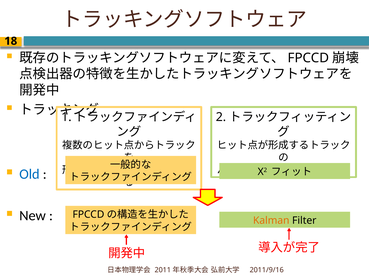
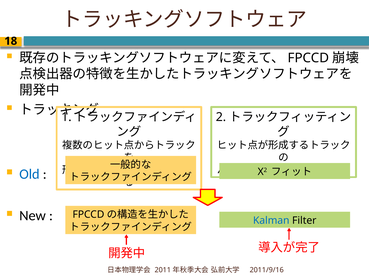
Kalman colour: orange -> blue
